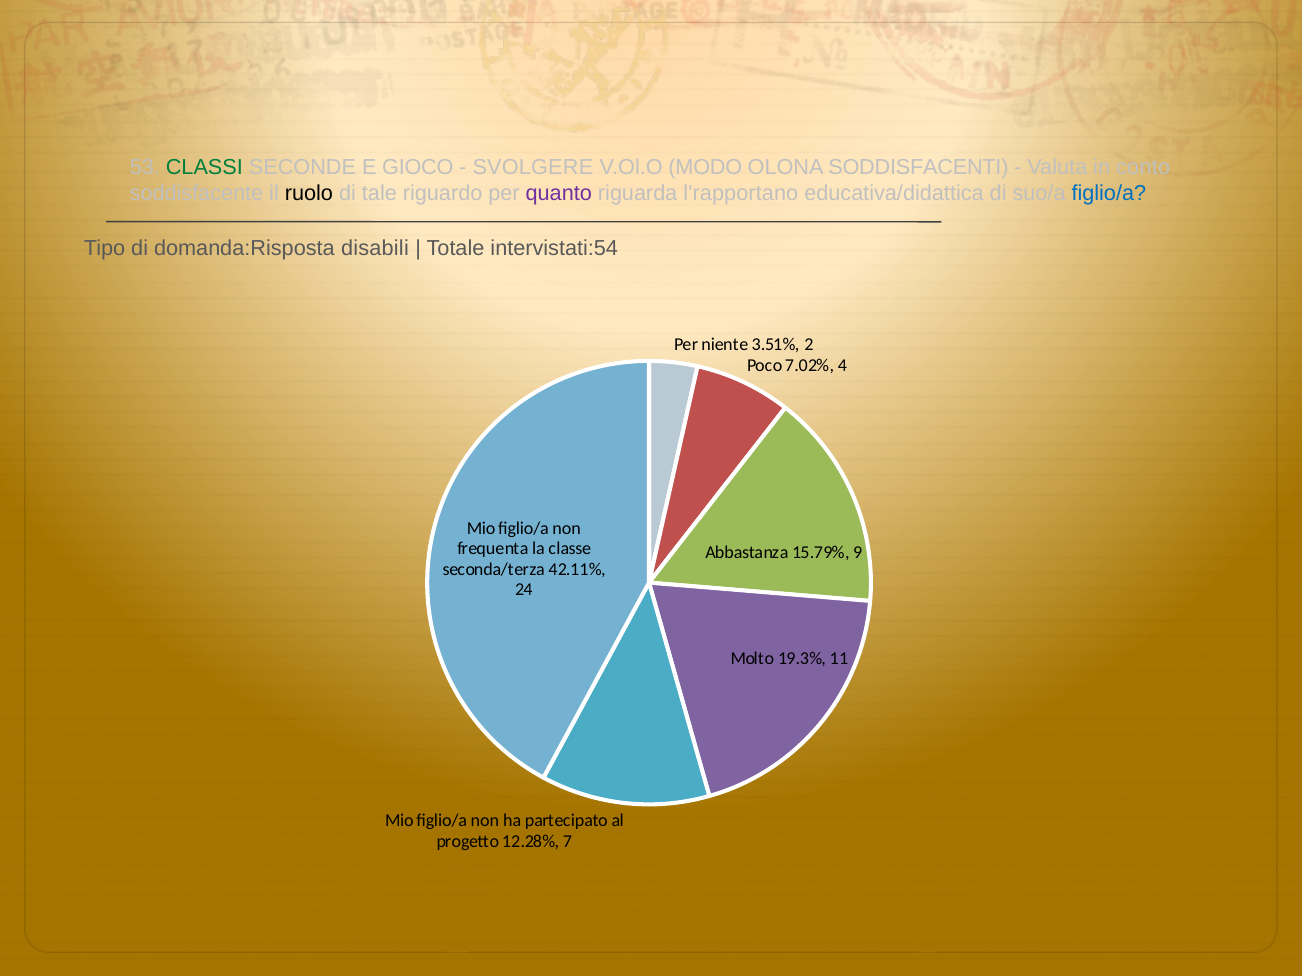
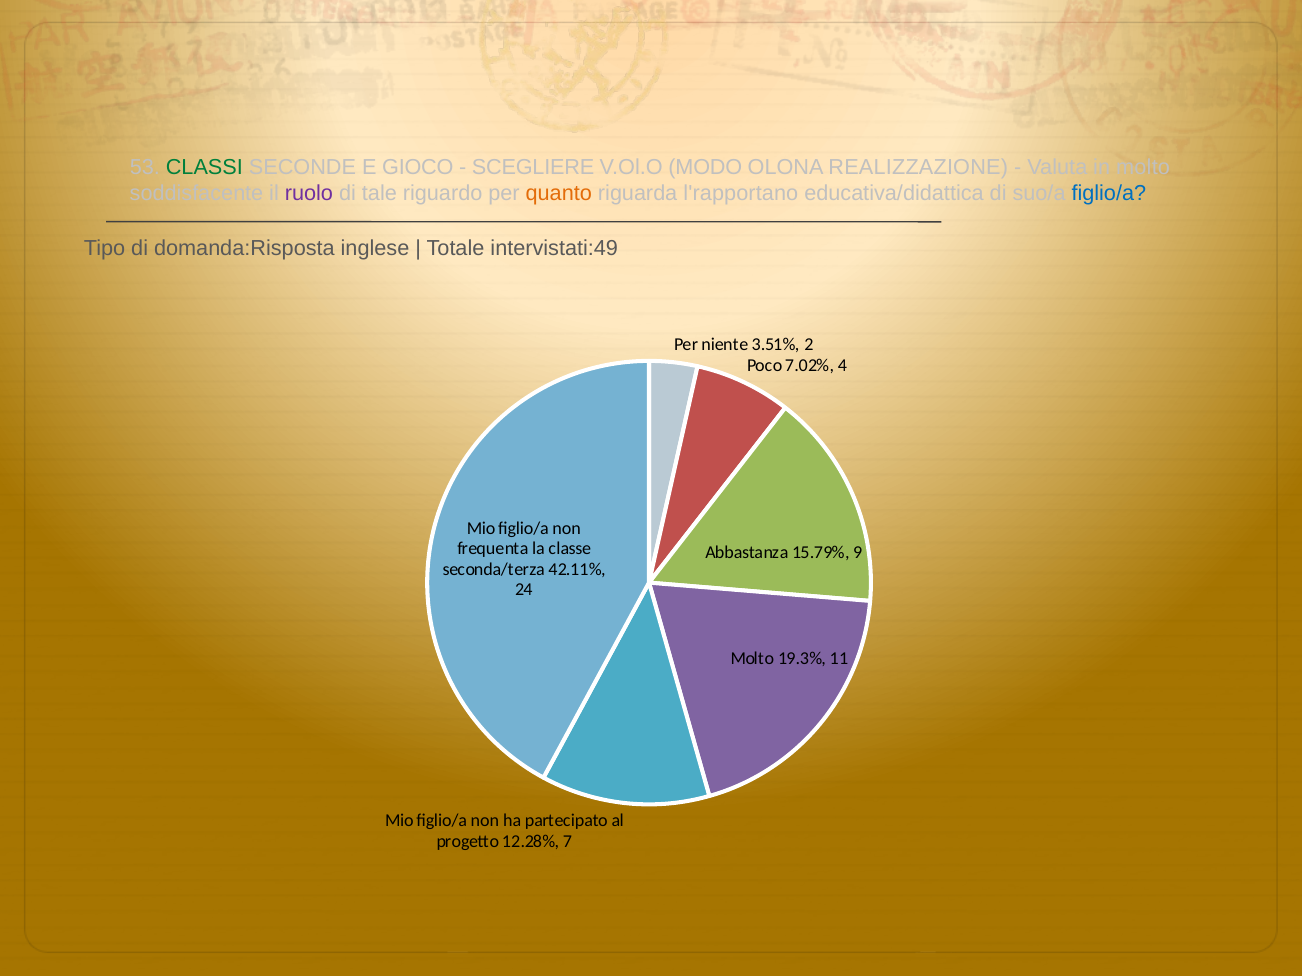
SVOLGERE: SVOLGERE -> SCEGLIERE
SODDISFACENTI: SODDISFACENTI -> REALIZZAZIONE
in conto: conto -> molto
ruolo colour: black -> purple
quanto colour: purple -> orange
disabili: disabili -> inglese
intervistati:54: intervistati:54 -> intervistati:49
